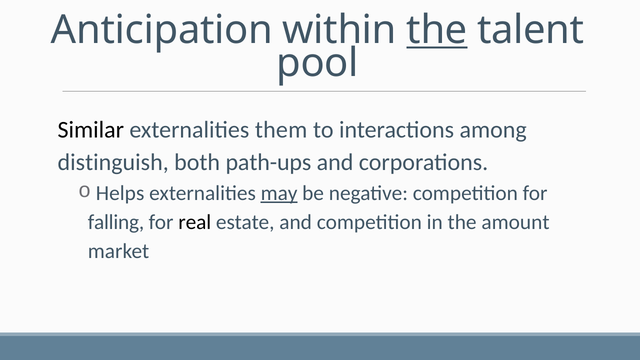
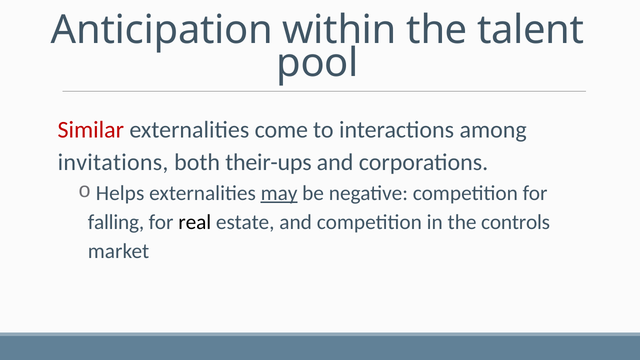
the at (437, 30) underline: present -> none
Similar colour: black -> red
them: them -> come
distinguish: distinguish -> invitations
path-ups: path-ups -> their-ups
amount: amount -> controls
